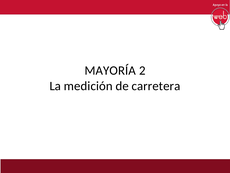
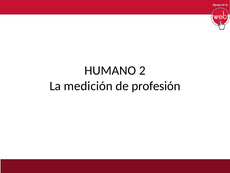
MAYORÍA: MAYORÍA -> HUMANO
carretera: carretera -> profesión
